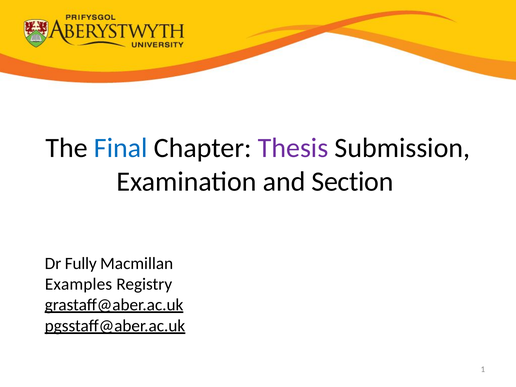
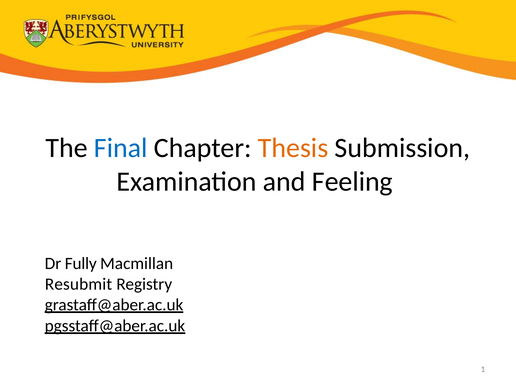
Thesis colour: purple -> orange
Section: Section -> Feeling
Examples: Examples -> Resubmit
